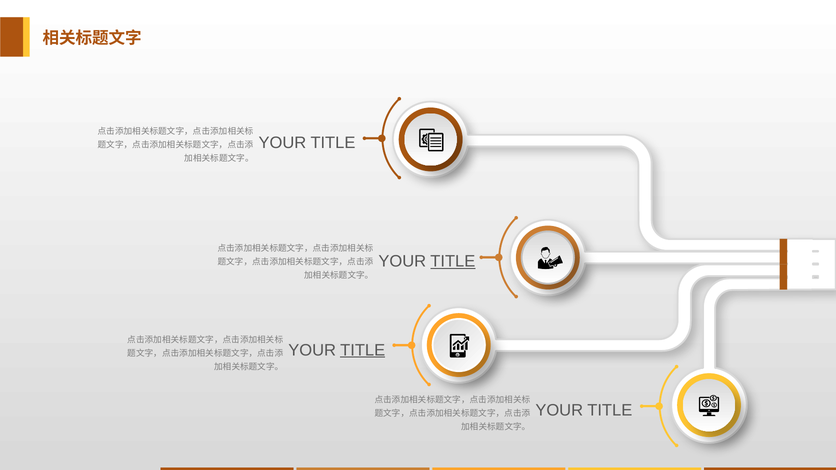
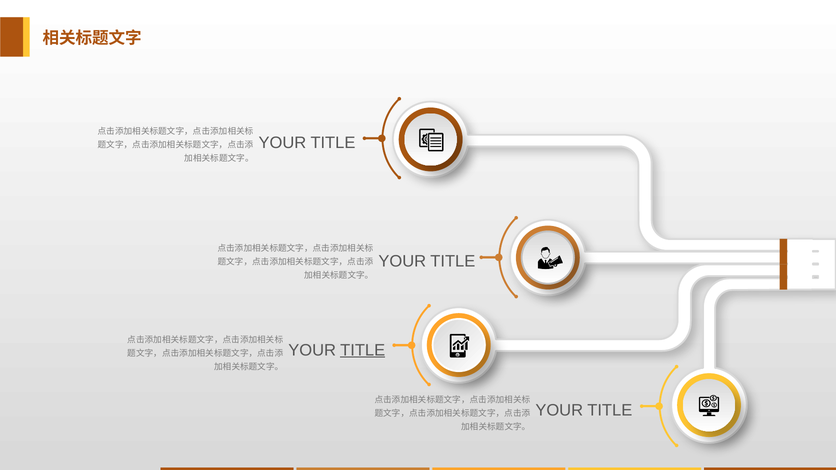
TITLE at (453, 262) underline: present -> none
